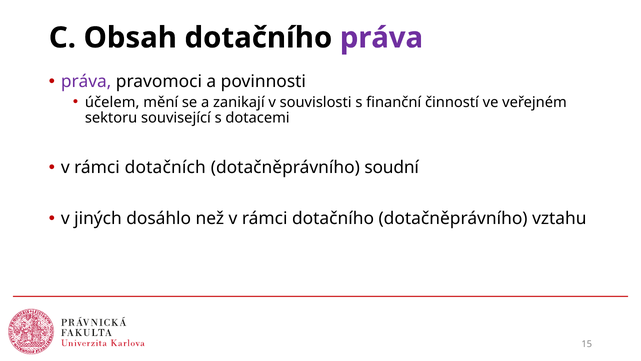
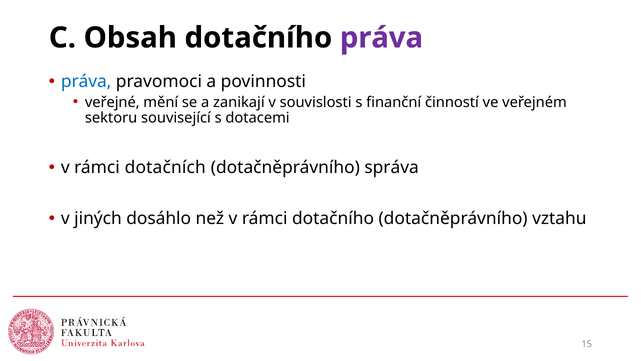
práva at (86, 81) colour: purple -> blue
účelem: účelem -> veřejné
soudní: soudní -> správa
